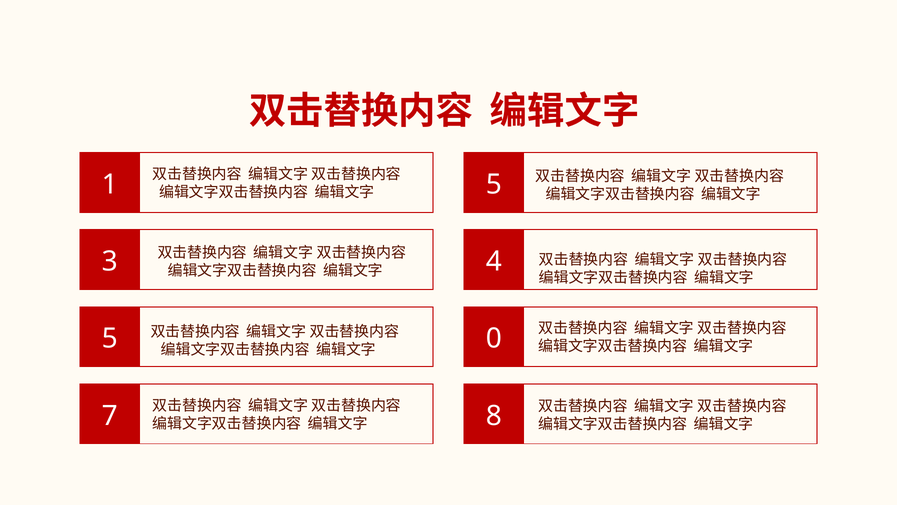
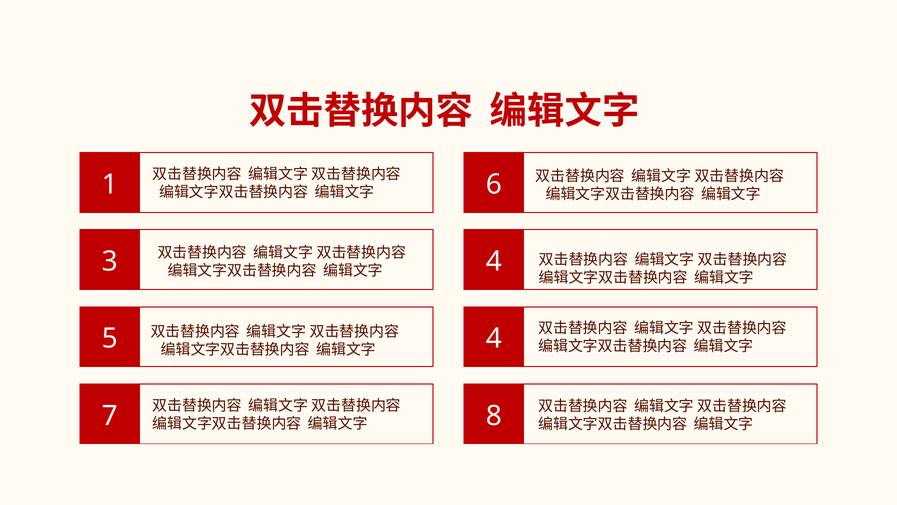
5 at (494, 184): 5 -> 6
5 0: 0 -> 4
